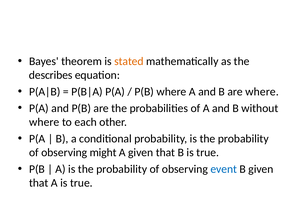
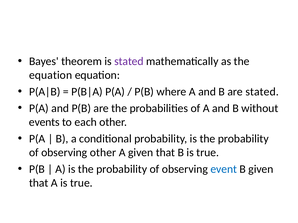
stated at (129, 61) colour: orange -> purple
describes at (51, 75): describes -> equation
are where: where -> stated
where at (44, 122): where -> events
observing might: might -> other
